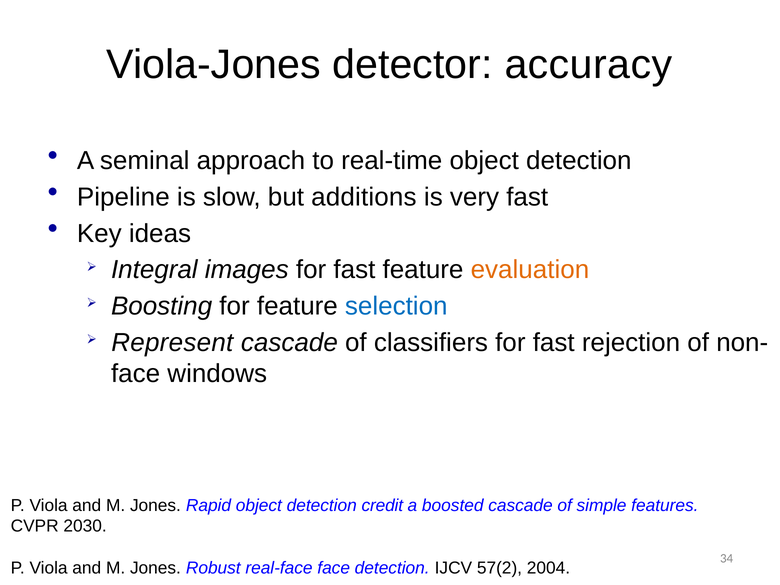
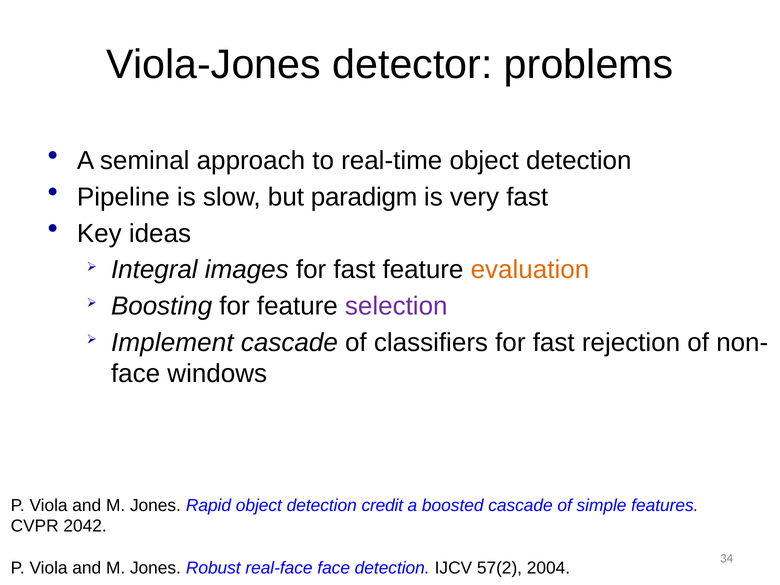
accuracy: accuracy -> problems
additions: additions -> paradigm
selection colour: blue -> purple
Represent: Represent -> Implement
2030: 2030 -> 2042
